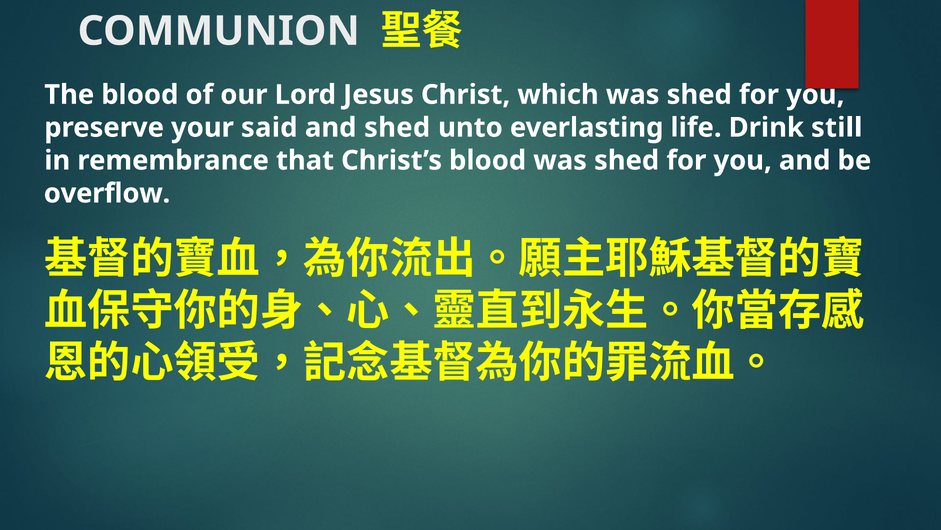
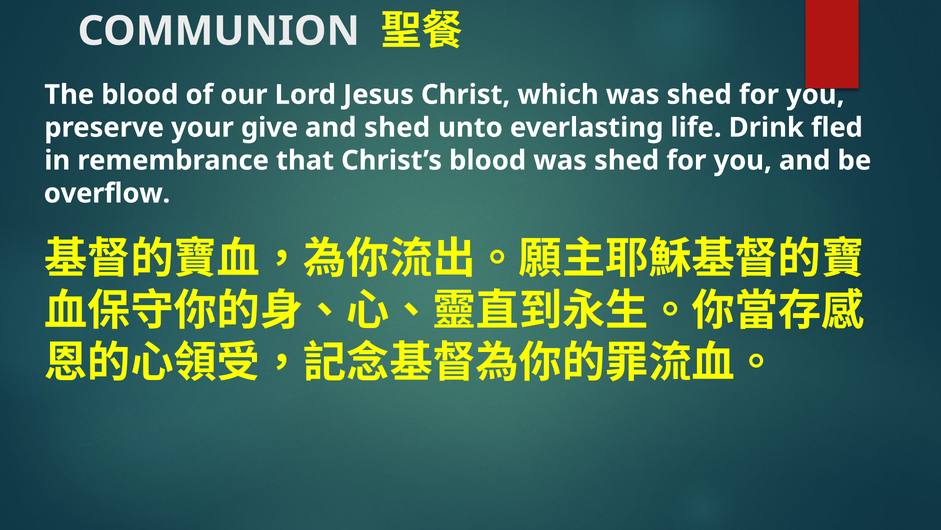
said: said -> give
still: still -> fled
